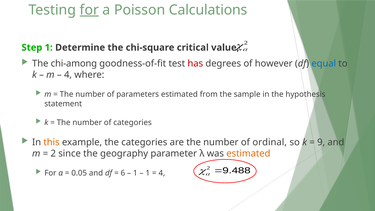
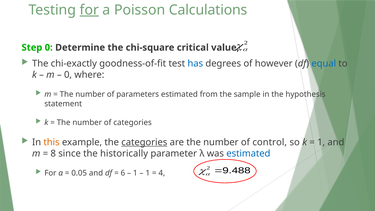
Step 1: 1 -> 0
chi-among: chi-among -> chi-exactly
has colour: red -> blue
4 at (68, 75): 4 -> 0
categories at (144, 142) underline: none -> present
ordinal: ordinal -> control
9 at (321, 142): 9 -> 1
2 at (53, 153): 2 -> 8
geography: geography -> historically
estimated at (248, 153) colour: orange -> blue
